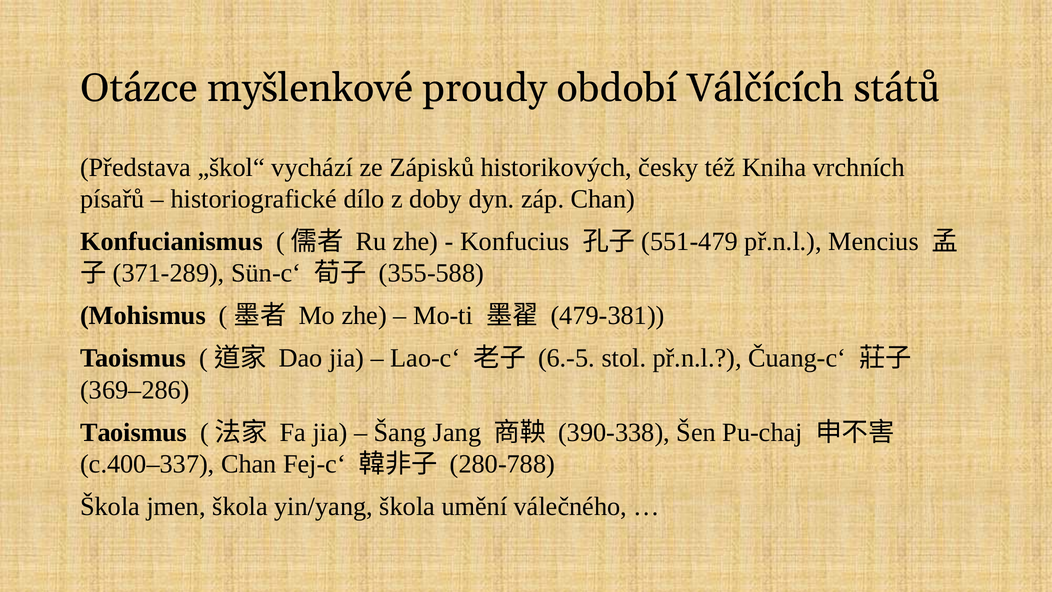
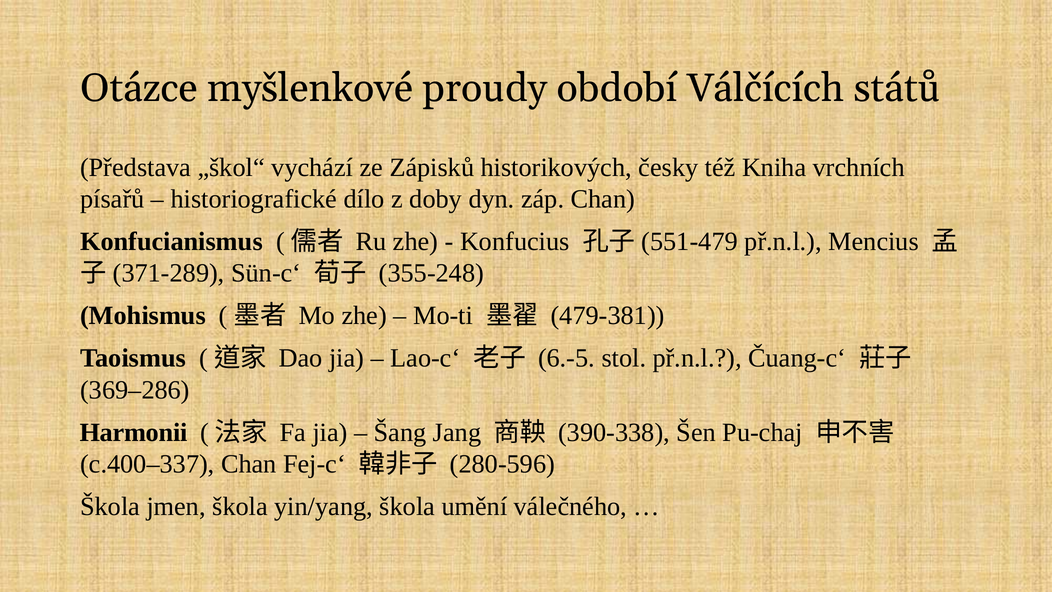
355-588: 355-588 -> 355-248
Taoismus at (134, 432): Taoismus -> Harmonii
280-788: 280-788 -> 280-596
